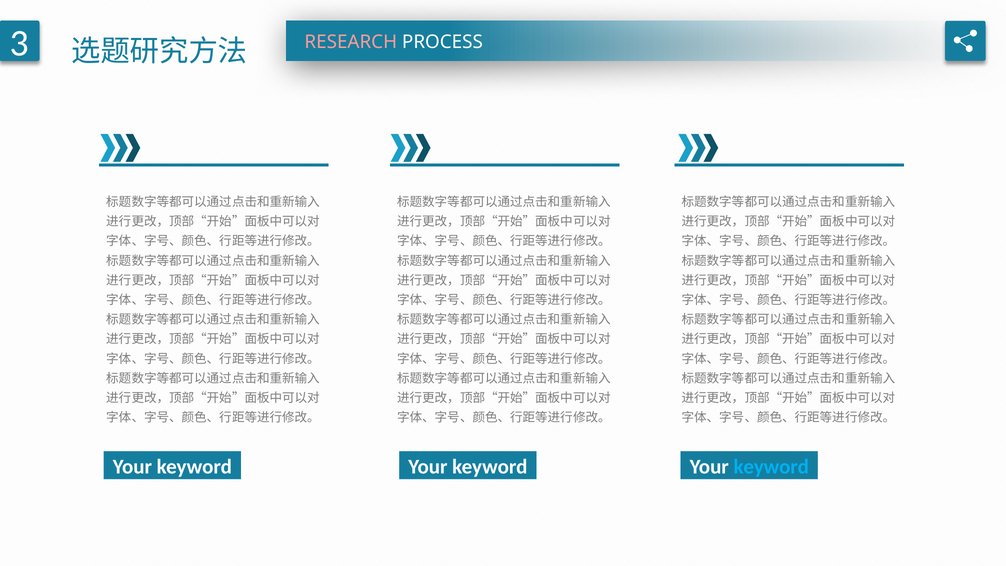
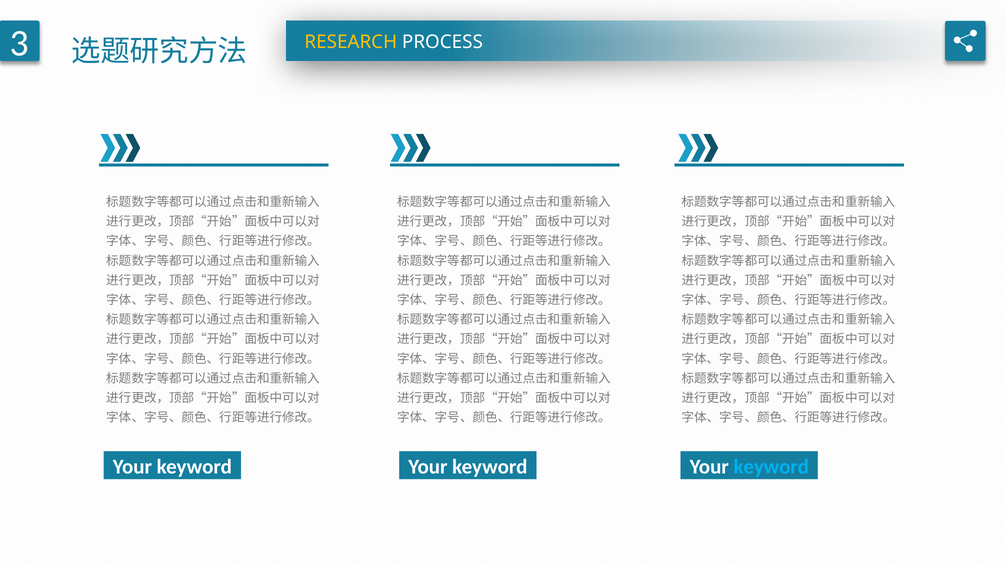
RESEARCH colour: pink -> yellow
